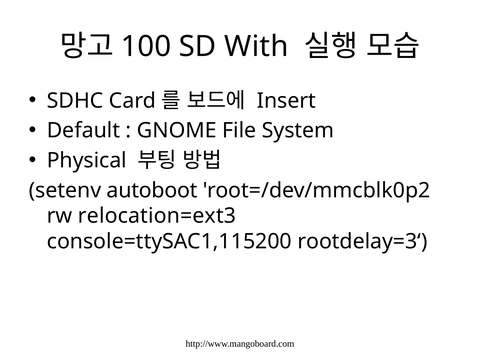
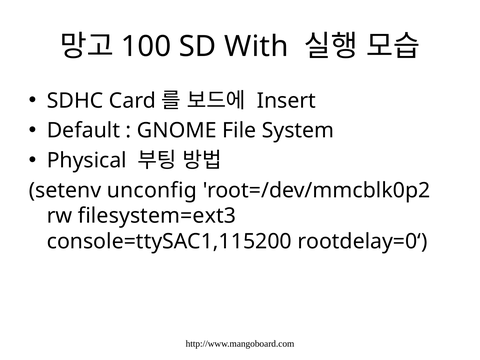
autoboot: autoboot -> unconfig
relocation=ext3: relocation=ext3 -> filesystem=ext3
rootdelay=3‘: rootdelay=3‘ -> rootdelay=0‘
